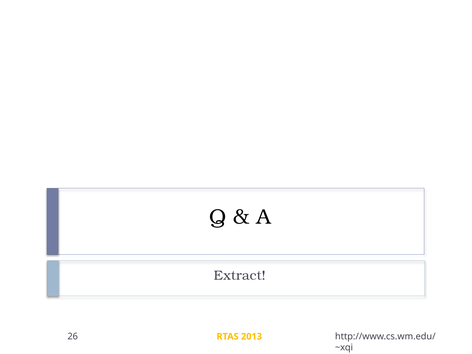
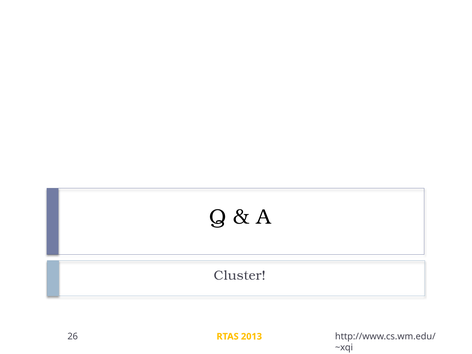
Extract: Extract -> Cluster
